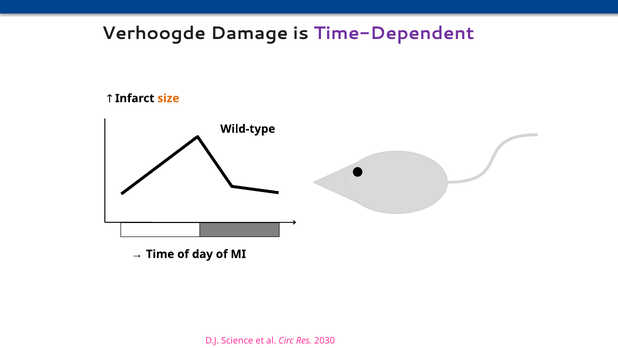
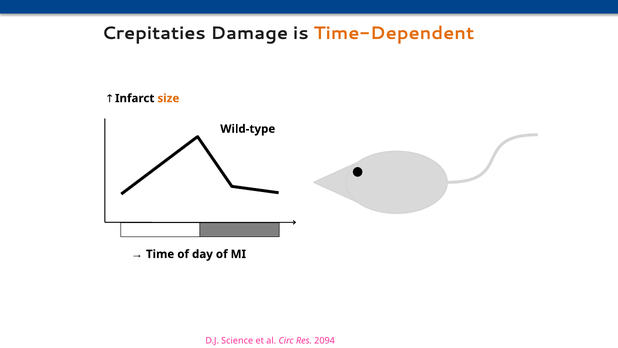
Verhoogde: Verhoogde -> Crepitaties
Time-Dependent colour: purple -> orange
2030: 2030 -> 2094
